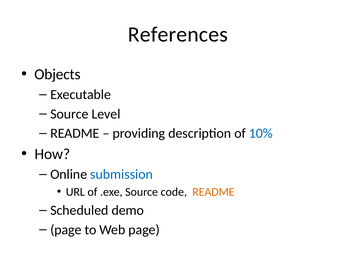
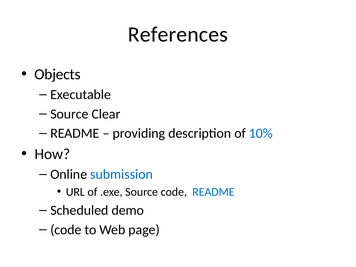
Level: Level -> Clear
README at (213, 192) colour: orange -> blue
page at (66, 230): page -> code
